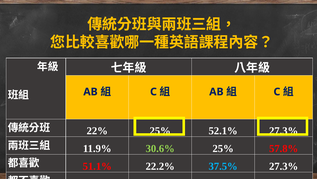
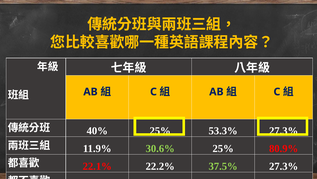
22%: 22% -> 40%
52.1%: 52.1% -> 53.3%
57.8%: 57.8% -> 80.9%
51.1%: 51.1% -> 22.1%
37.5% colour: light blue -> light green
